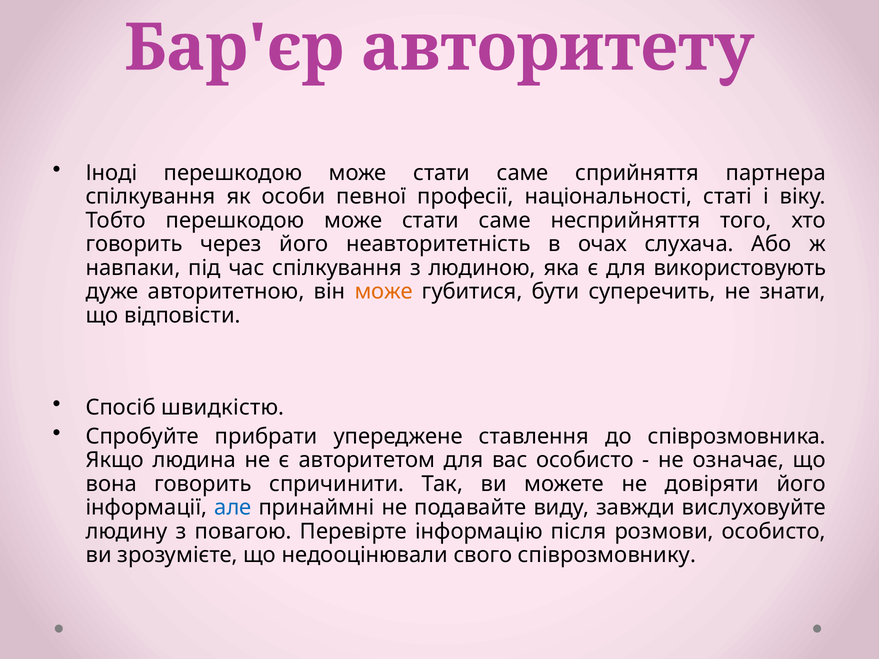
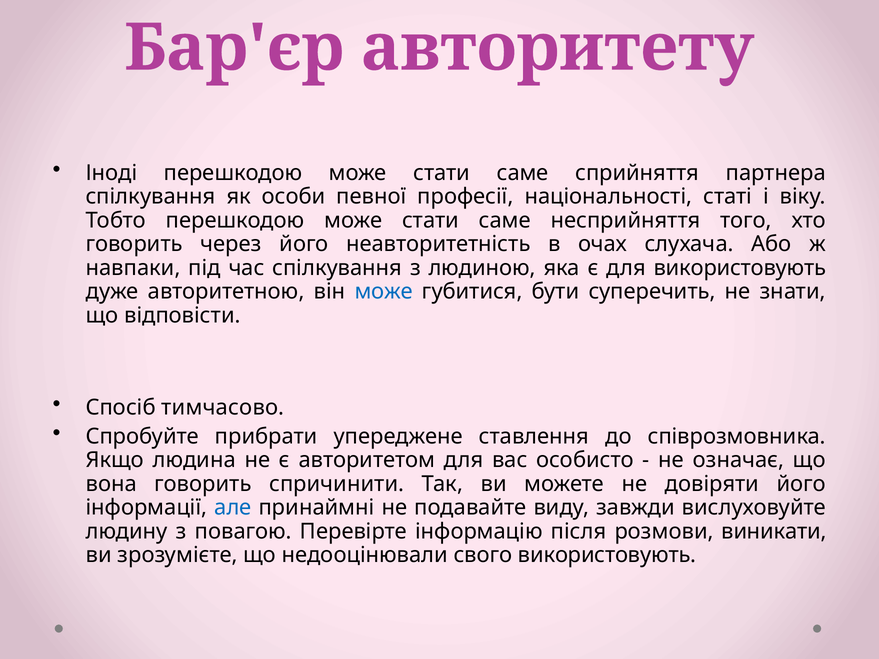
може at (384, 292) colour: orange -> blue
швидкістю: швидкістю -> тимчасово
розмови особисто: особисто -> виникати
свого співрозмовнику: співрозмовнику -> використовують
